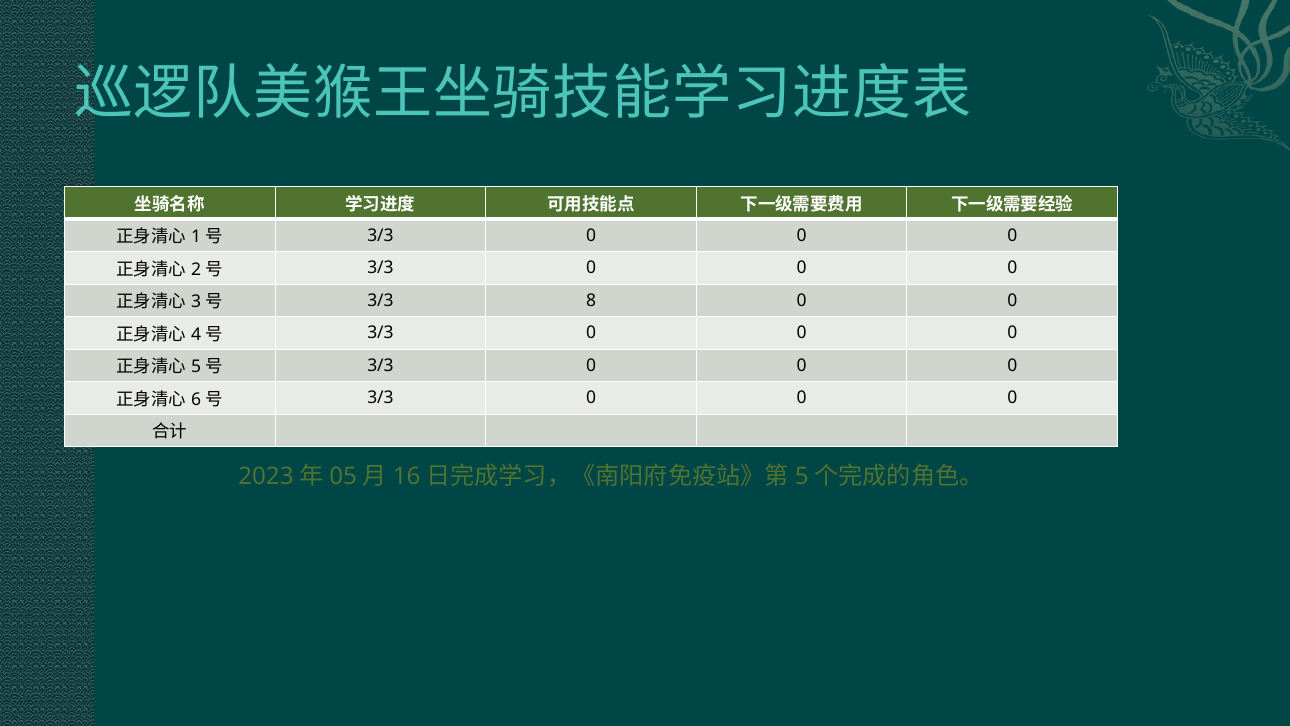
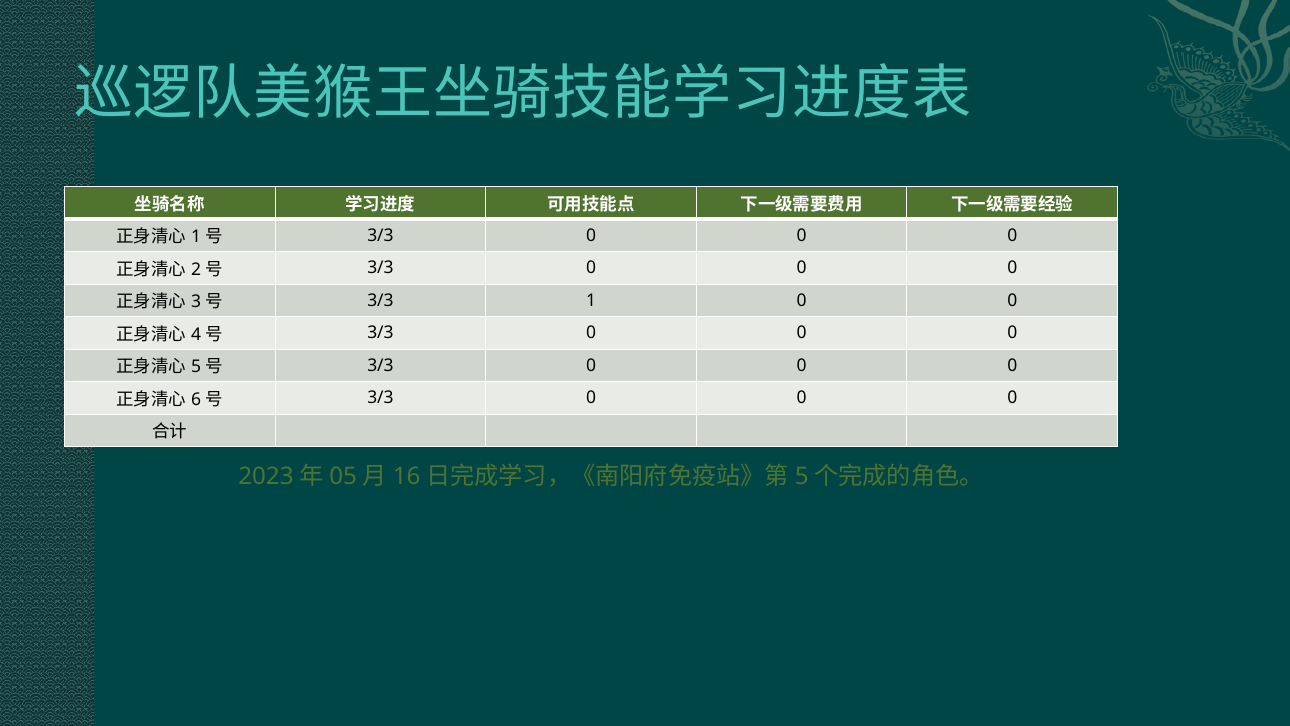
3/3 8: 8 -> 1
